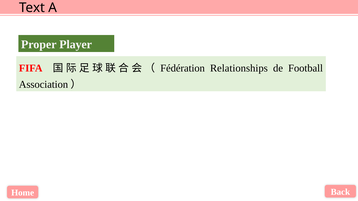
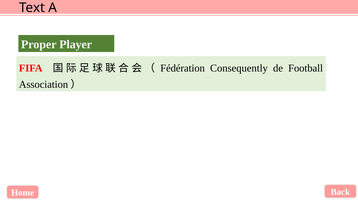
Relationships: Relationships -> Consequently
